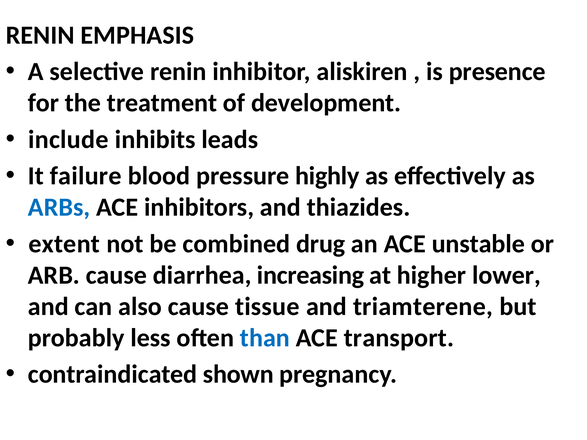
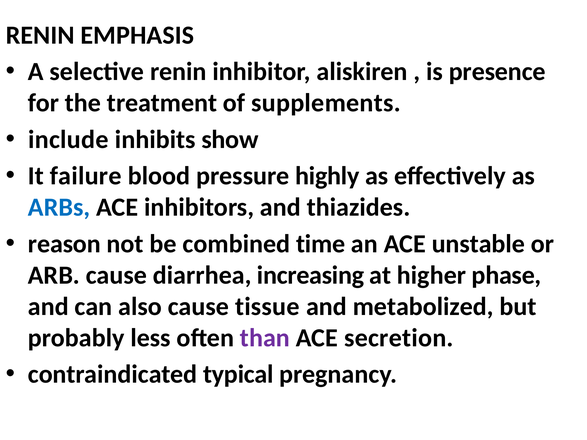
development: development -> supplements
leads: leads -> show
extent: extent -> reason
drug: drug -> time
lower: lower -> phase
triamterene: triamterene -> metabolized
than colour: blue -> purple
transport: transport -> secretion
shown: shown -> typical
